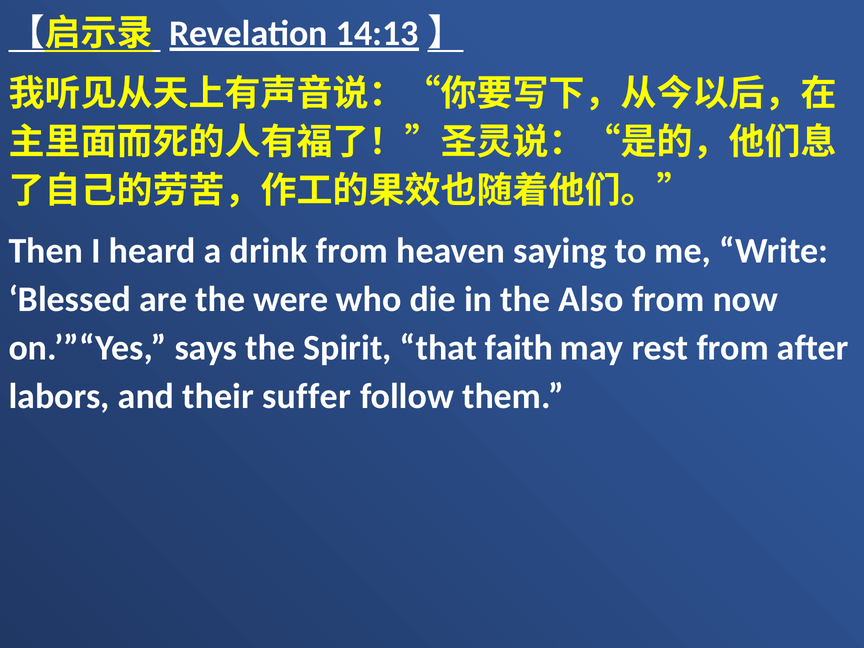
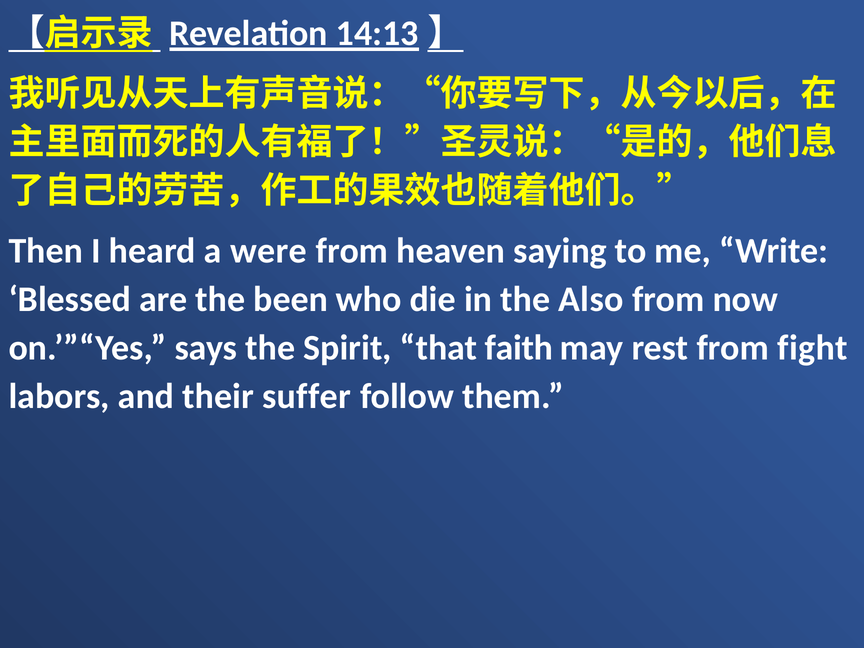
drink: drink -> were
were: were -> been
after: after -> fight
